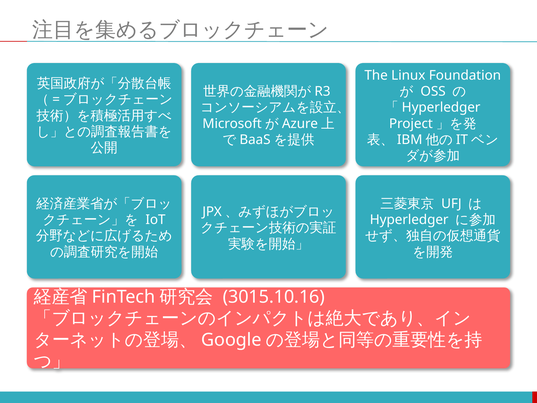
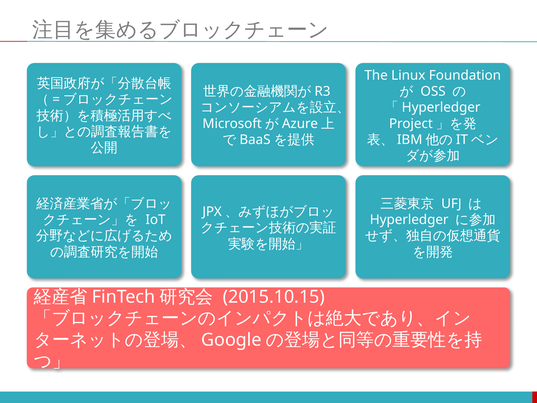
3015.10.16: 3015.10.16 -> 2015.10.15
